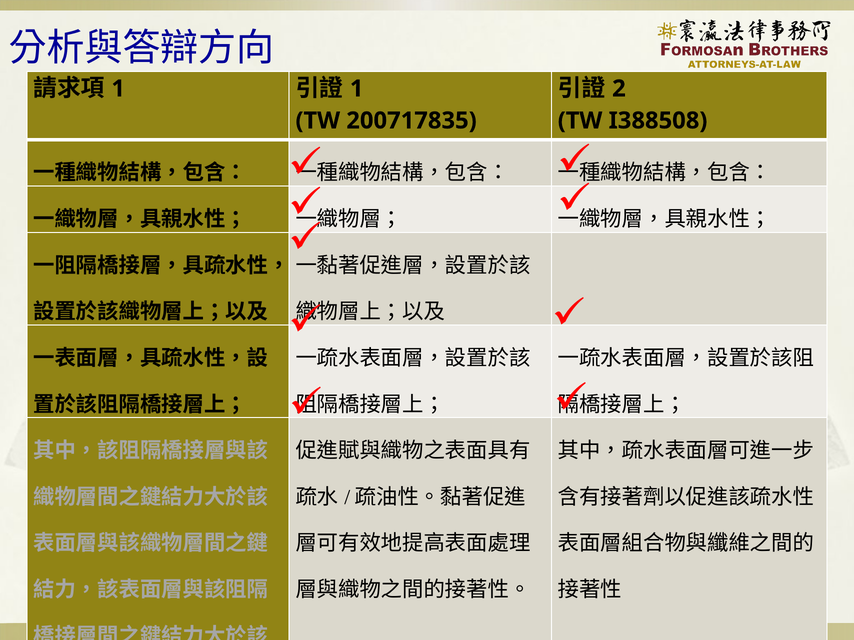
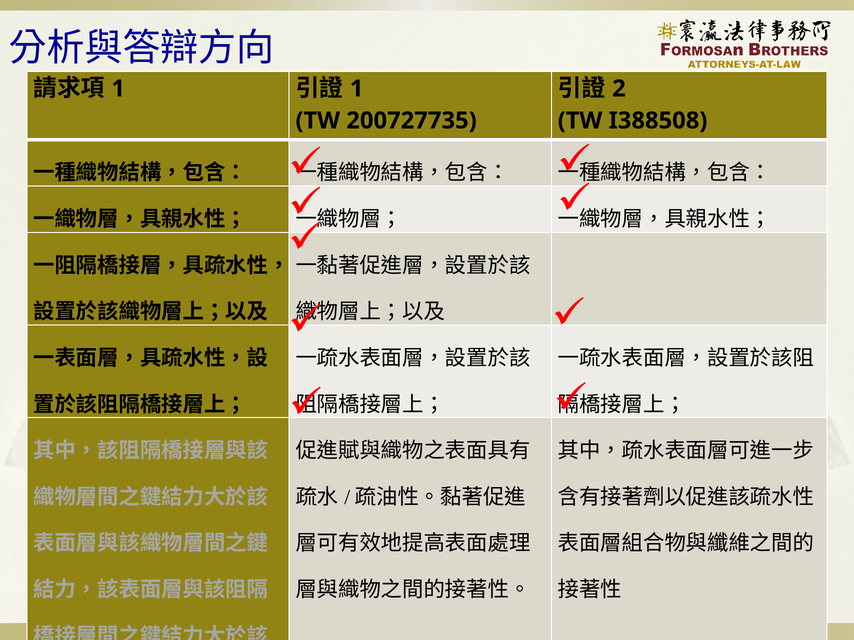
200717835: 200717835 -> 200727735
